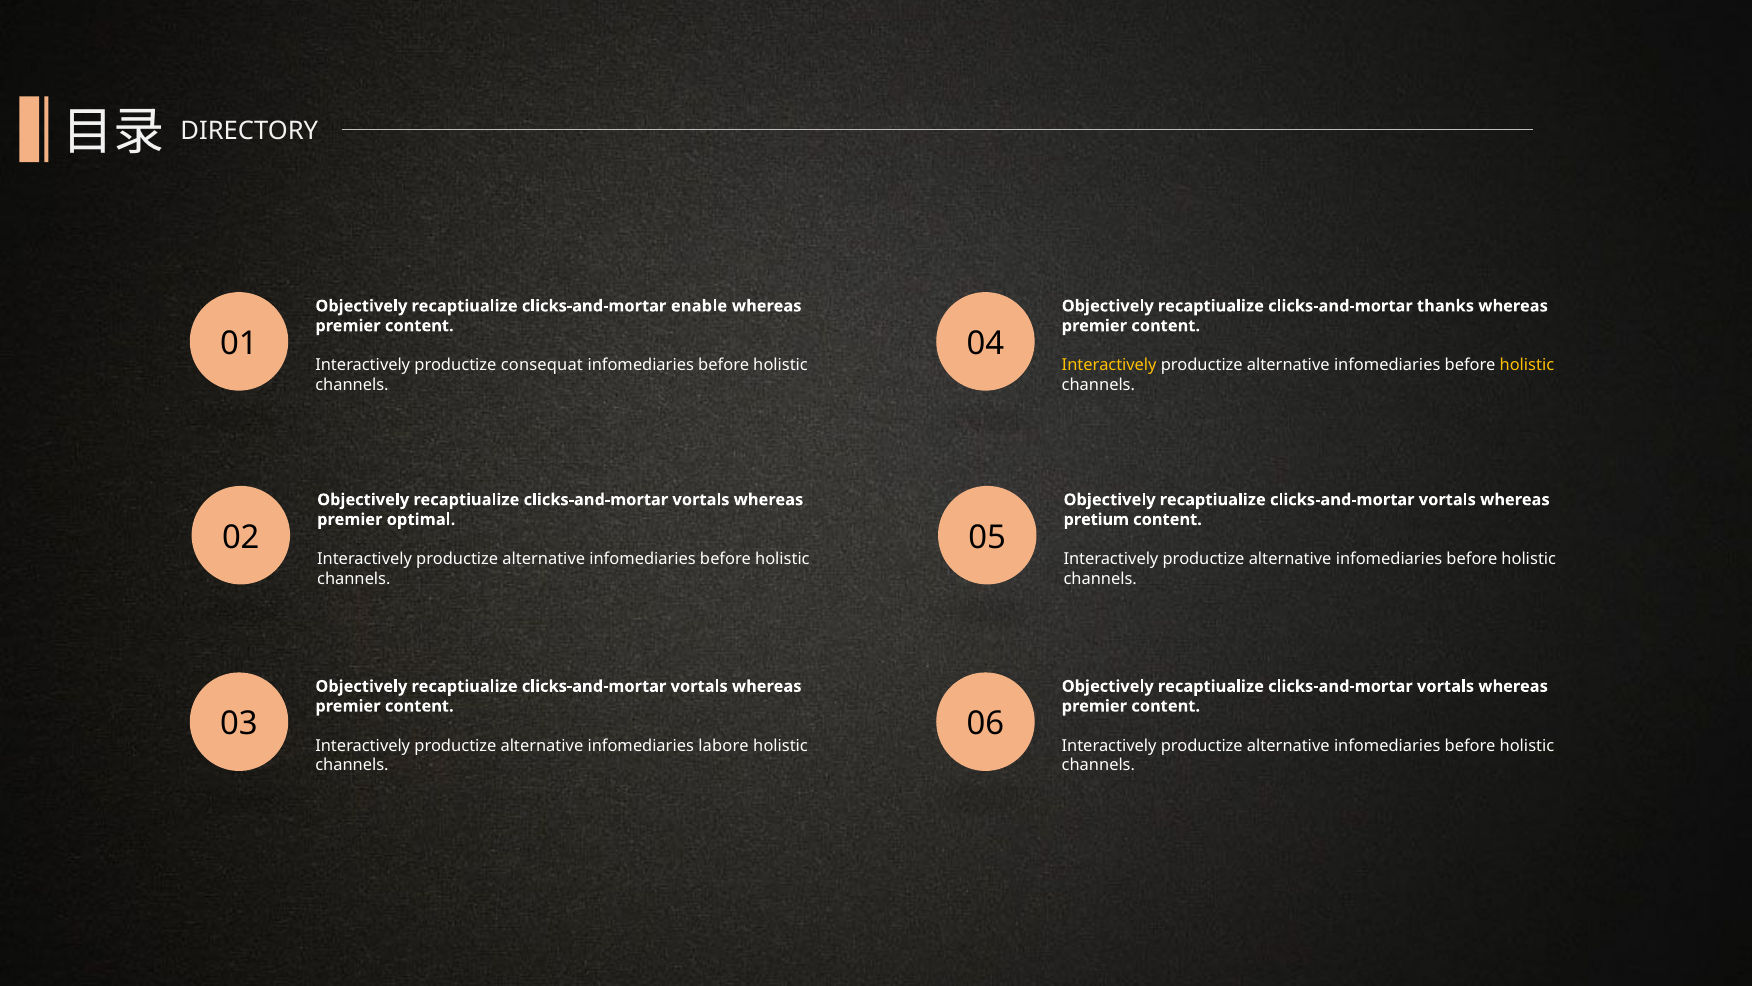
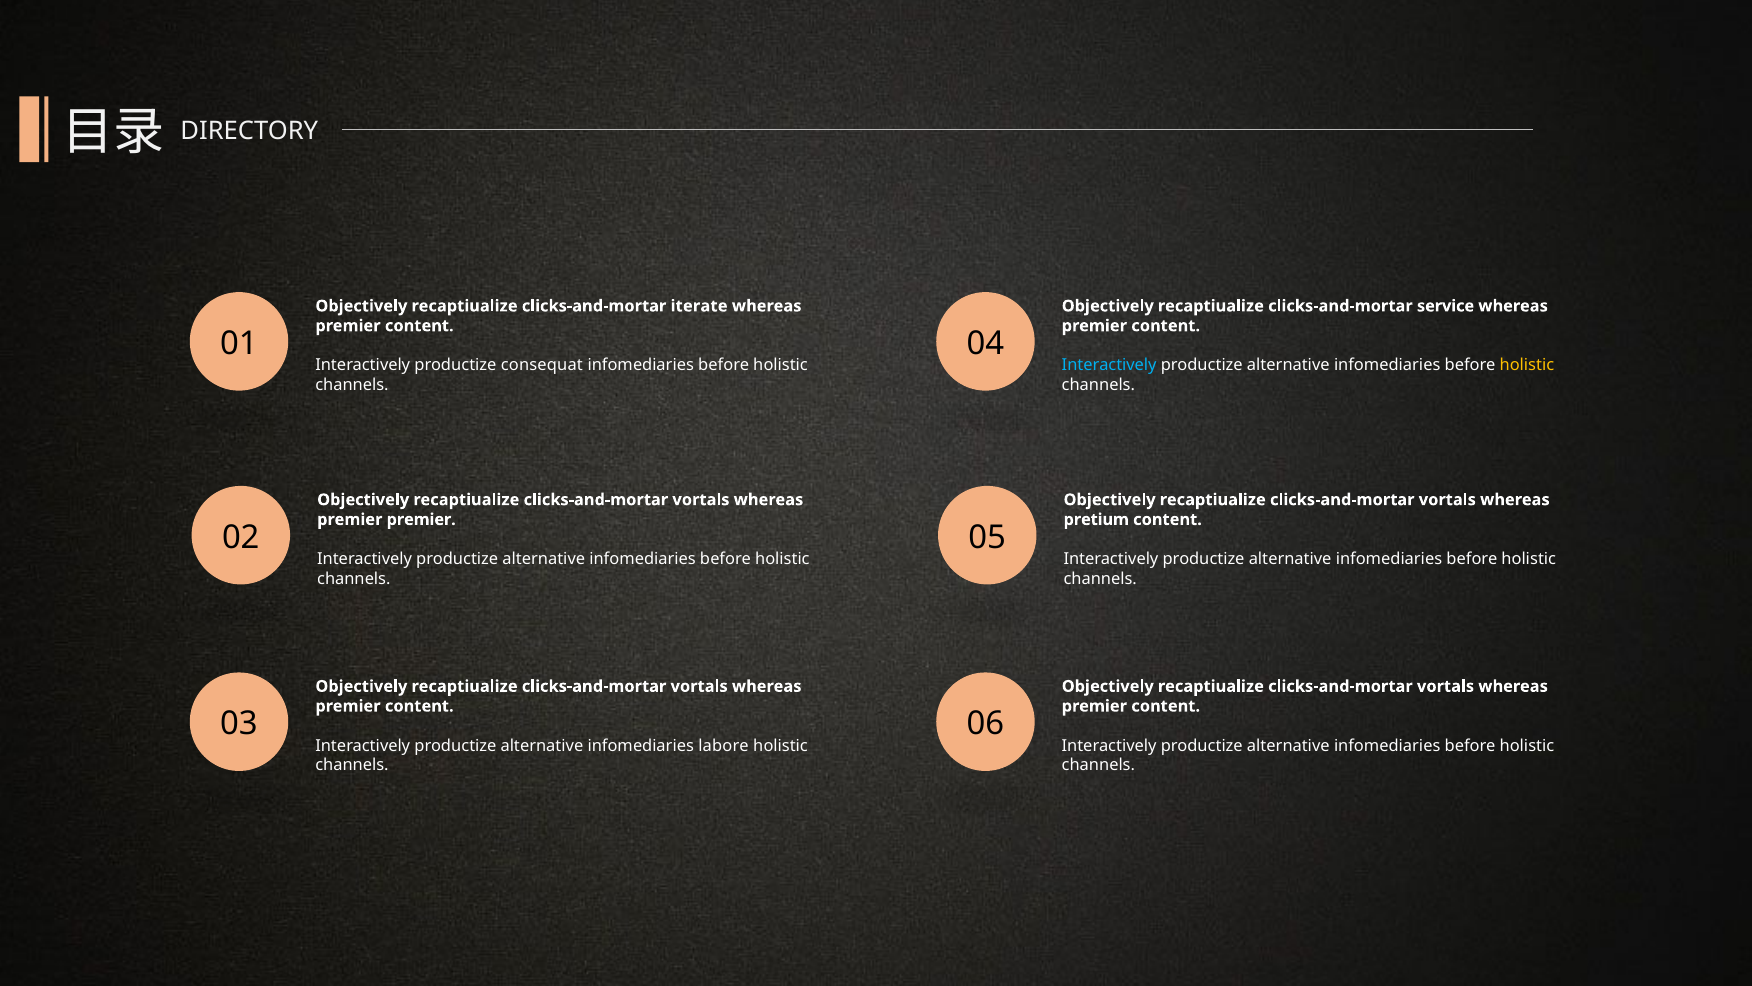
enable: enable -> iterate
thanks: thanks -> service
Interactively at (1109, 365) colour: yellow -> light blue
premier optimal: optimal -> premier
